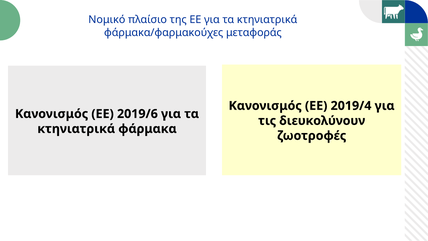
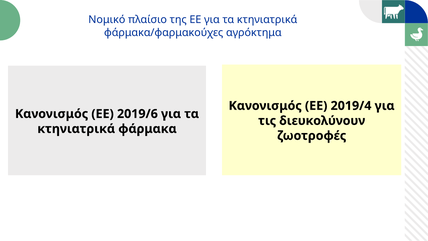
μεταφοράς: μεταφοράς -> αγρόκτημα
